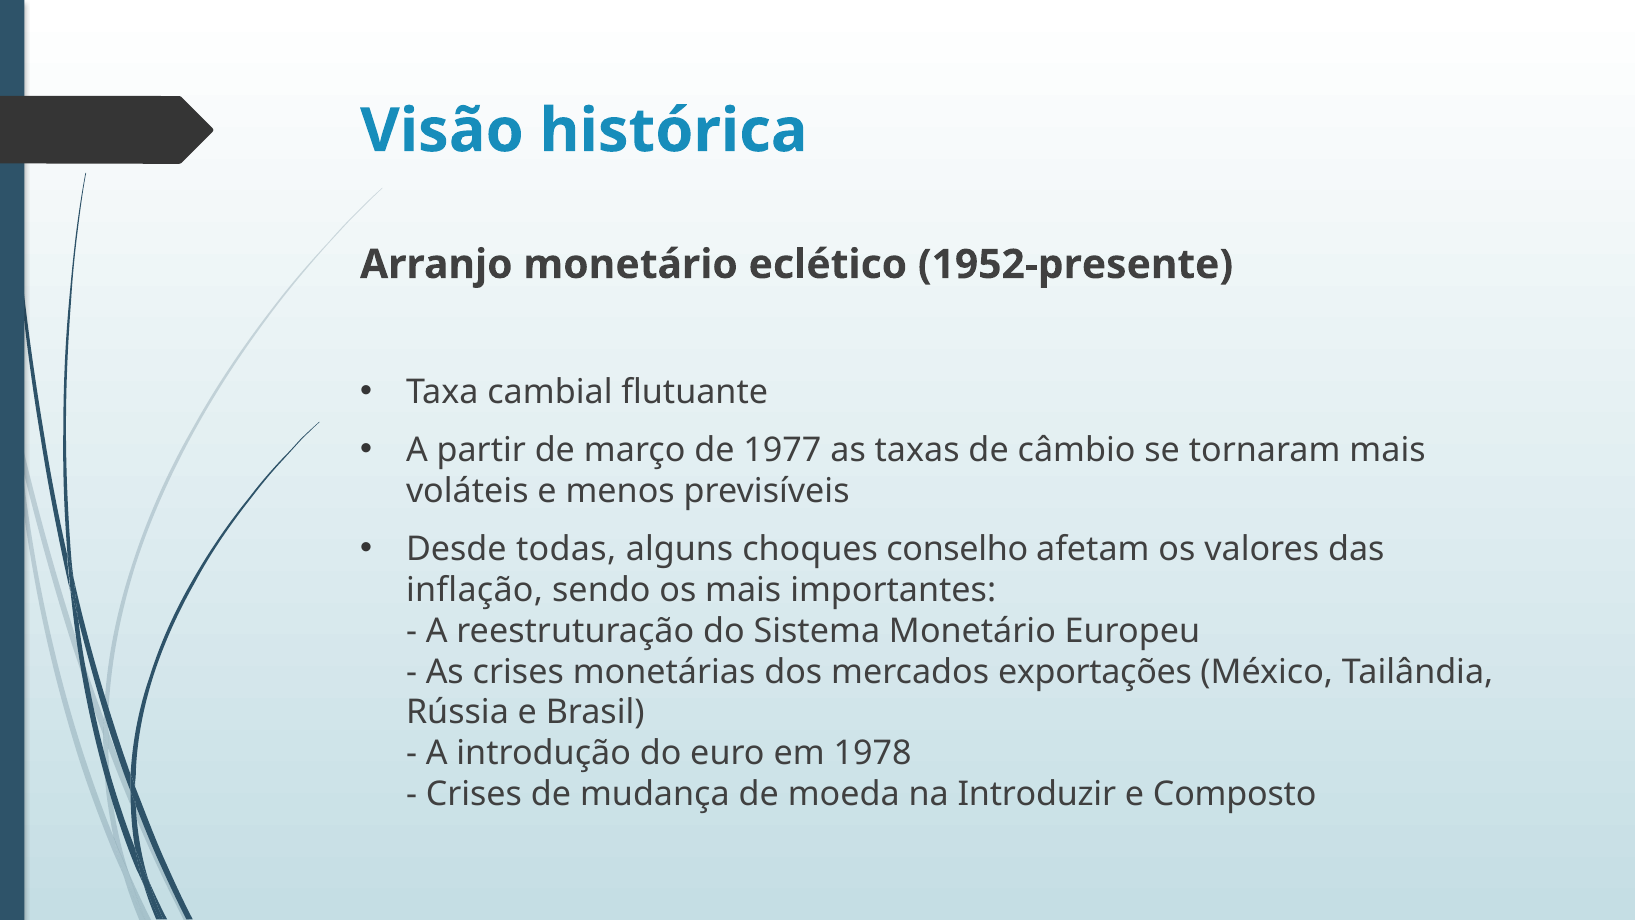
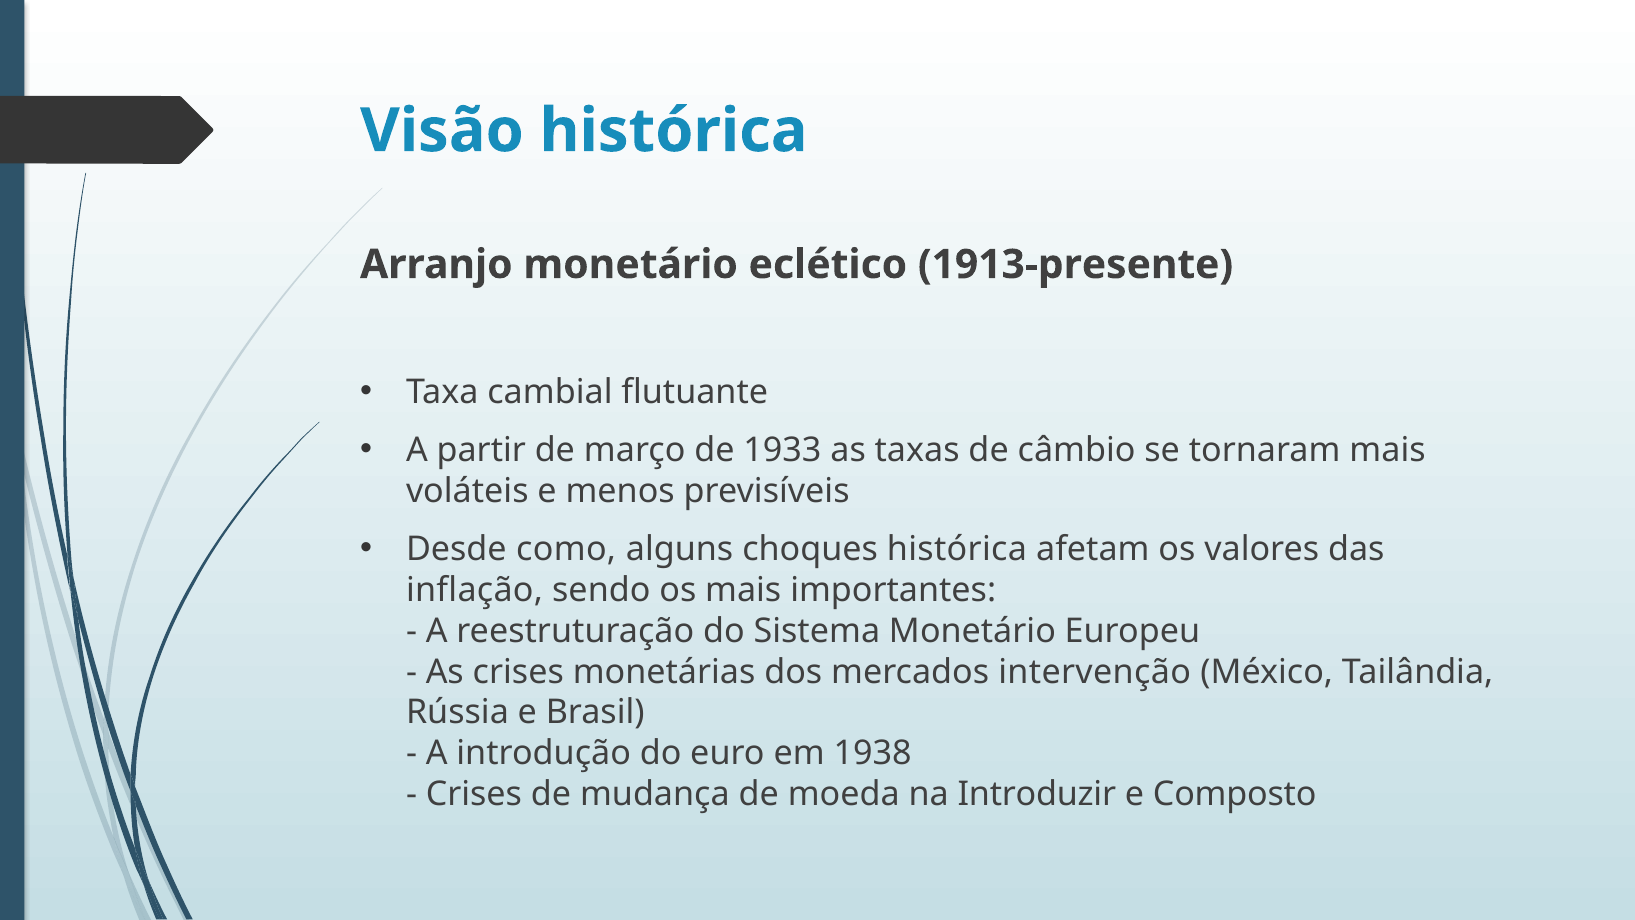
1952-presente: 1952-presente -> 1913-presente
1977: 1977 -> 1933
todas: todas -> como
choques conselho: conselho -> histórica
exportações: exportações -> intervenção
1978: 1978 -> 1938
